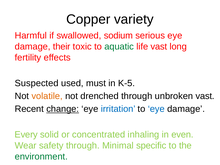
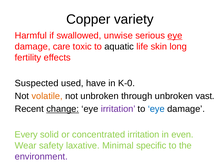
sodium: sodium -> unwise
eye at (175, 36) underline: none -> present
their: their -> care
aquatic colour: green -> black
life vast: vast -> skin
must: must -> have
K-5: K-5 -> K-0
not drenched: drenched -> unbroken
irritation at (118, 109) colour: blue -> purple
concentrated inhaling: inhaling -> irritation
safety through: through -> laxative
environment colour: green -> purple
